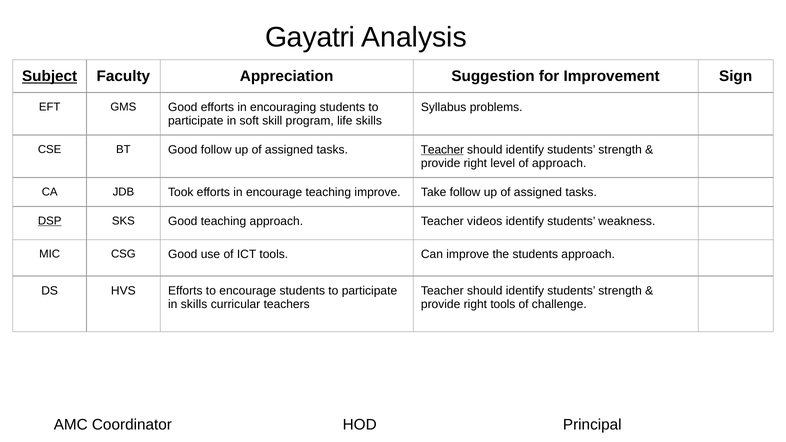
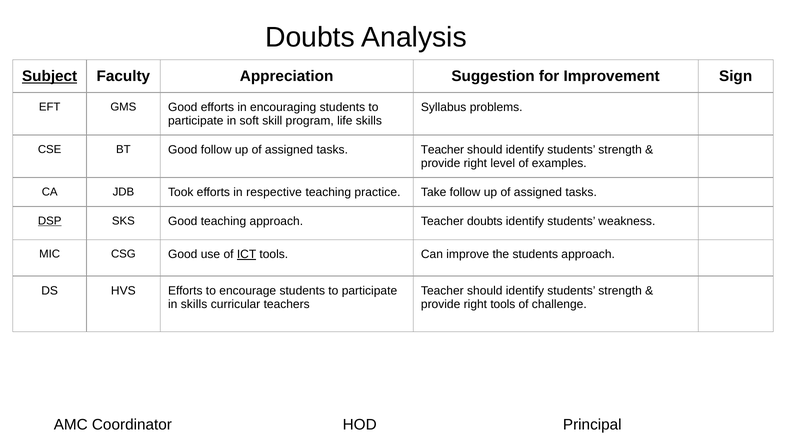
Gayatri at (310, 37): Gayatri -> Doubts
Teacher at (442, 150) underline: present -> none
of approach: approach -> examples
in encourage: encourage -> respective
teaching improve: improve -> practice
Teacher videos: videos -> doubts
ICT underline: none -> present
